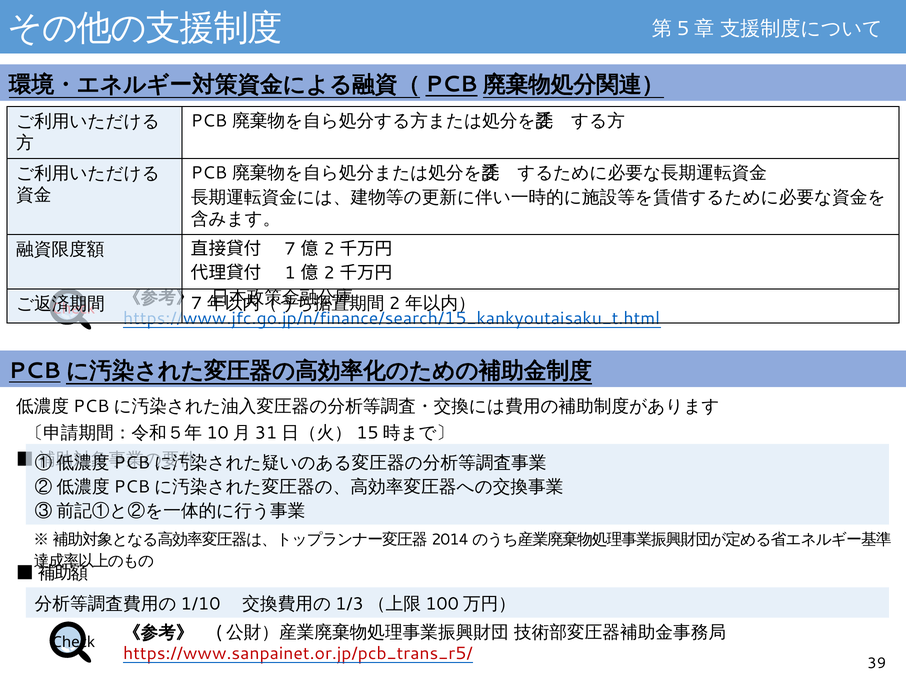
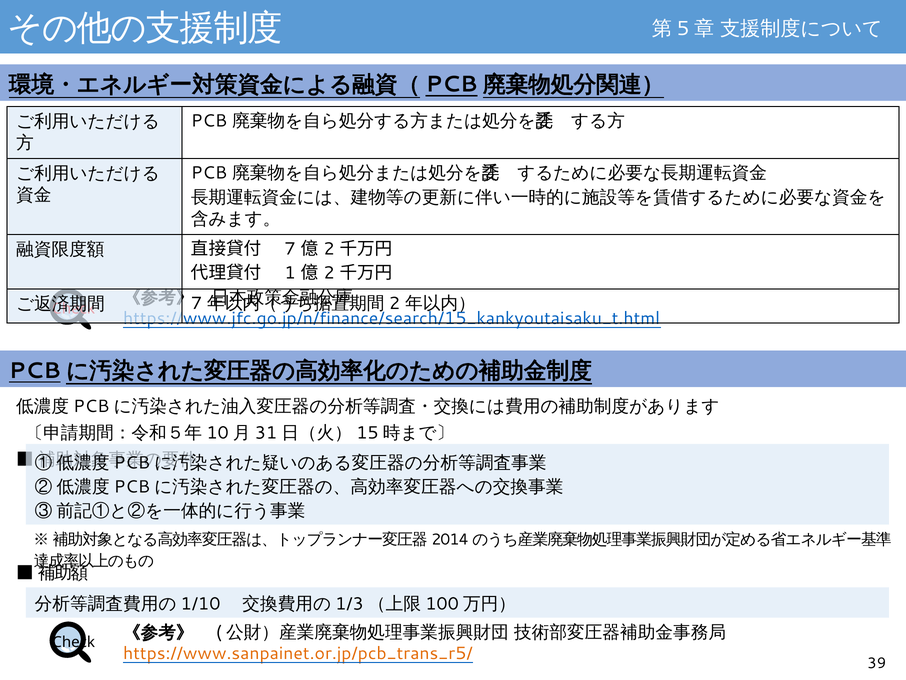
https://www.sanpainet.or.jp/pcb_trans_r5/ colour: red -> orange
